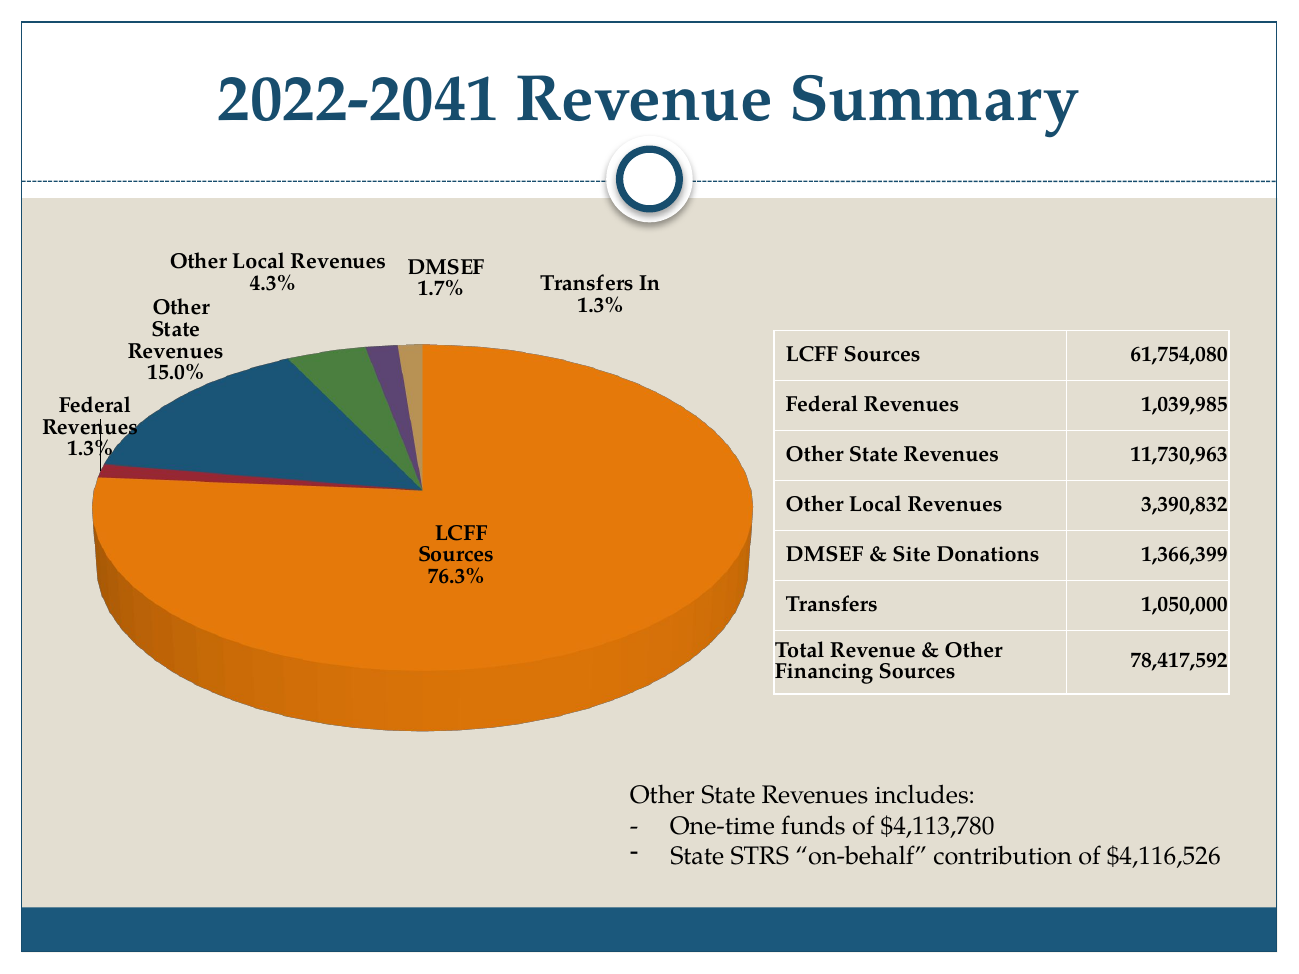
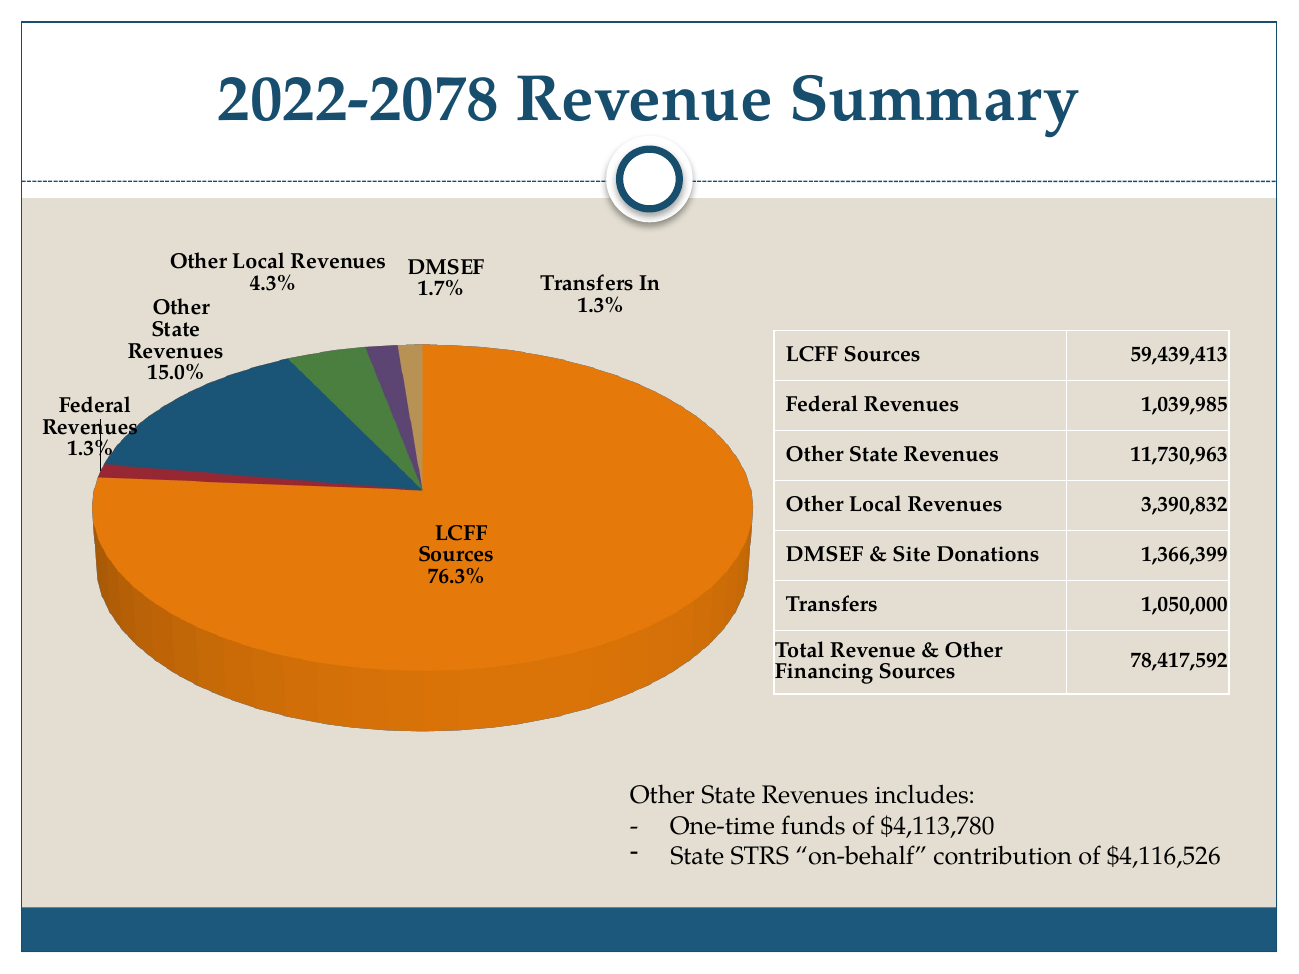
2022-2041: 2022-2041 -> 2022-2078
61,754,080: 61,754,080 -> 59,439,413
